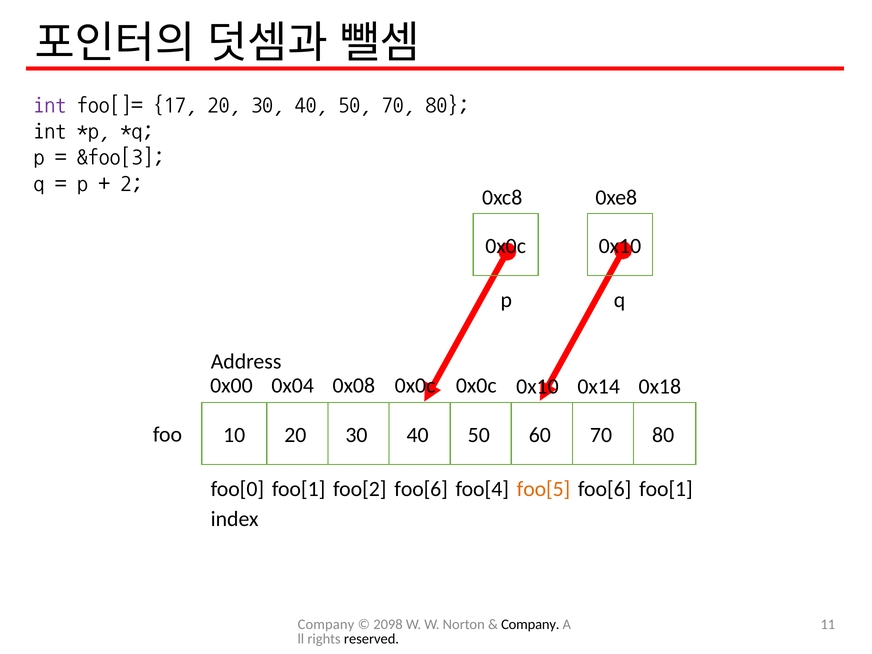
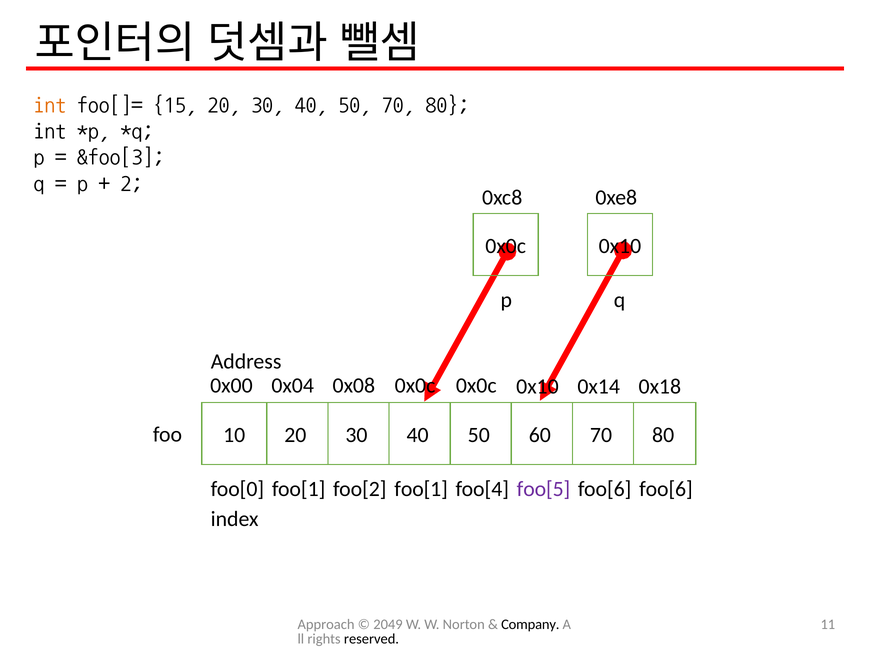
int at (50, 104) colour: purple -> orange
17: 17 -> 15
foo[2 foo[6: foo[6 -> foo[1
foo[5 colour: orange -> purple
foo[6 foo[1: foo[1 -> foo[6
Company at (326, 624): Company -> Approach
2098: 2098 -> 2049
